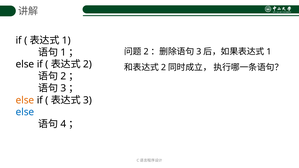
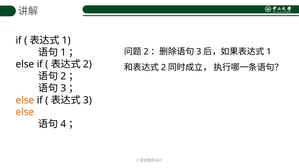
else at (25, 112) colour: blue -> orange
